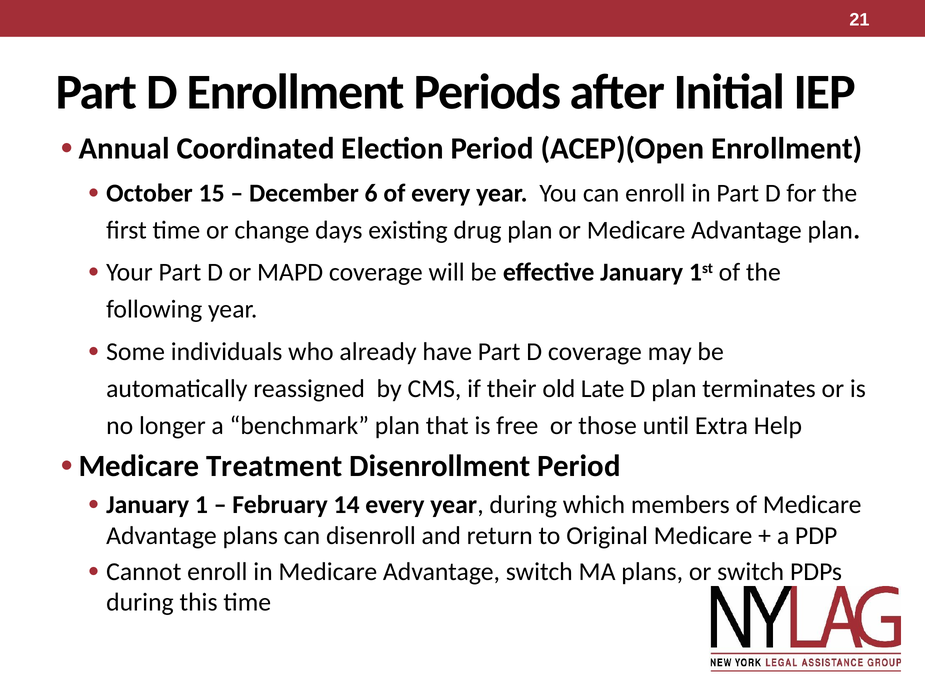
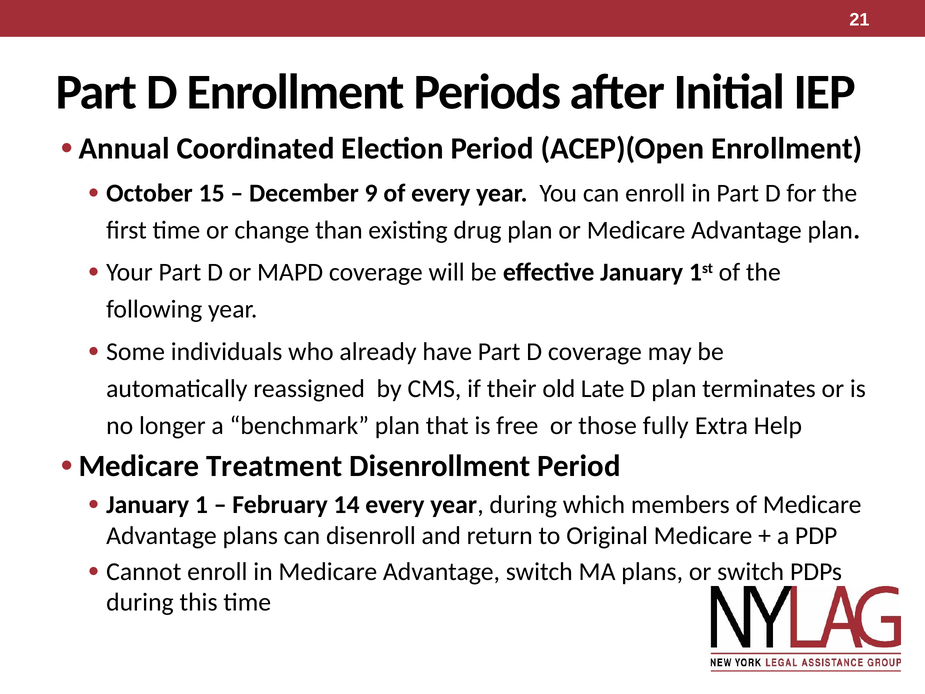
6: 6 -> 9
days: days -> than
until: until -> fully
